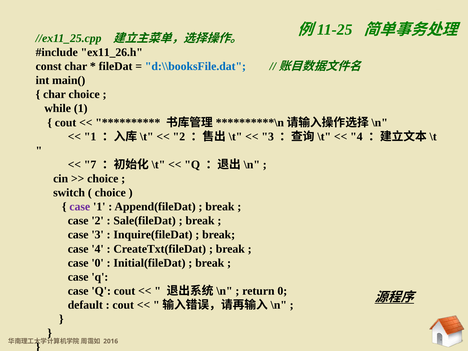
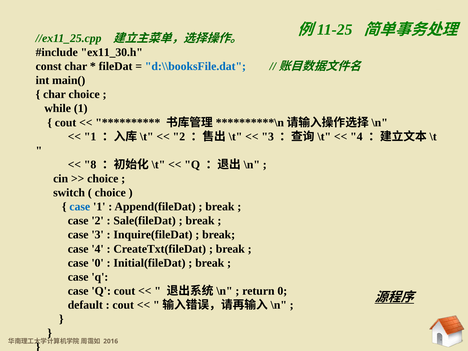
ex11_26.h: ex11_26.h -> ex11_30.h
7: 7 -> 8
case at (80, 207) colour: purple -> blue
